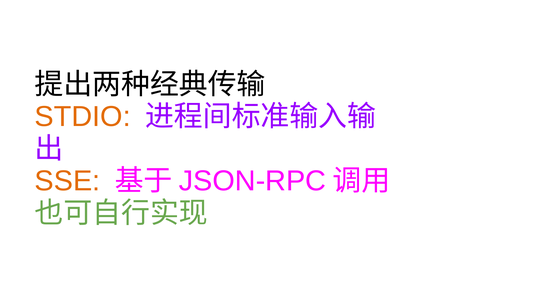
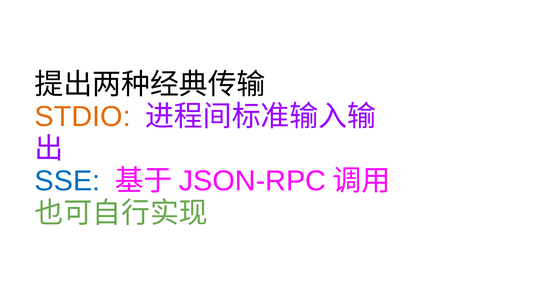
SSE colour: orange -> blue
